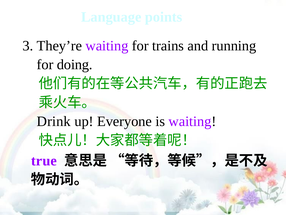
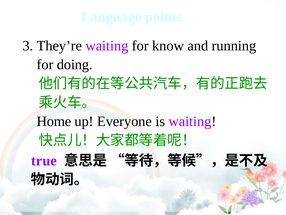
trains: trains -> know
Drink: Drink -> Home
